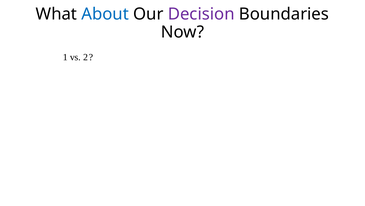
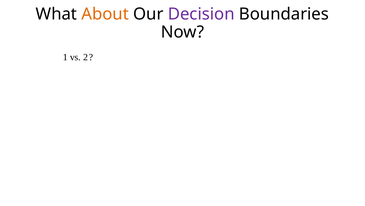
About colour: blue -> orange
